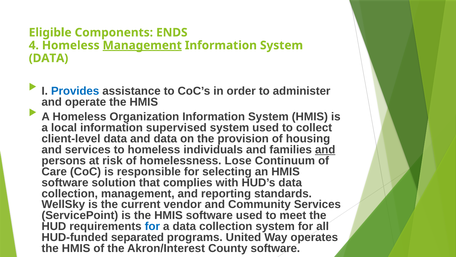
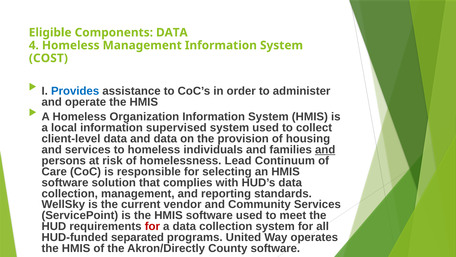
Components ENDS: ENDS -> DATA
Management at (142, 45) underline: present -> none
DATA at (49, 58): DATA -> COST
Lose: Lose -> Lead
for at (152, 226) colour: blue -> red
Akron/Interest: Akron/Interest -> Akron/Directly
